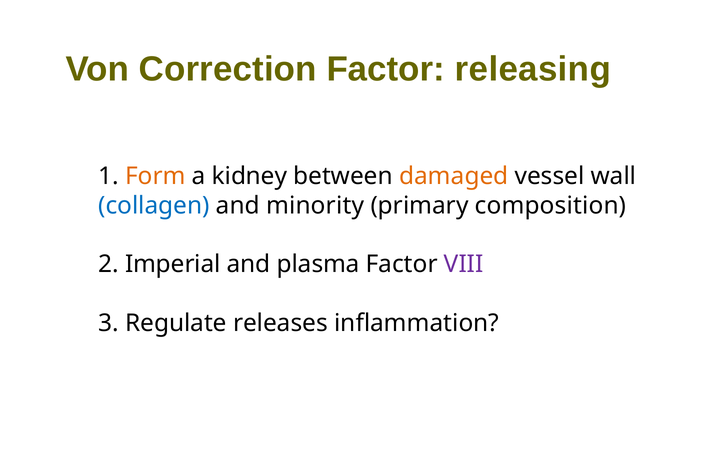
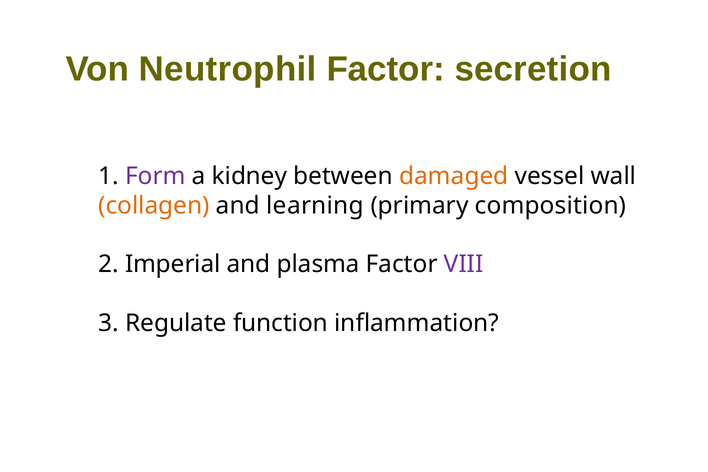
Correction: Correction -> Neutrophil
releasing: releasing -> secretion
Form colour: orange -> purple
collagen colour: blue -> orange
minority: minority -> learning
releases: releases -> function
